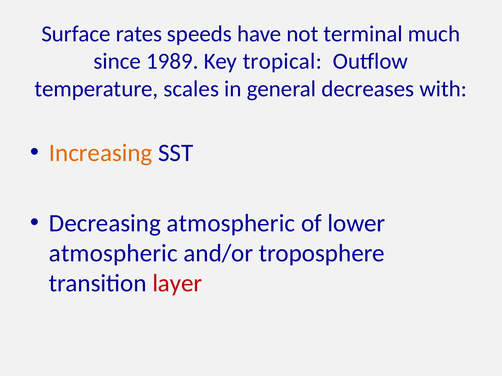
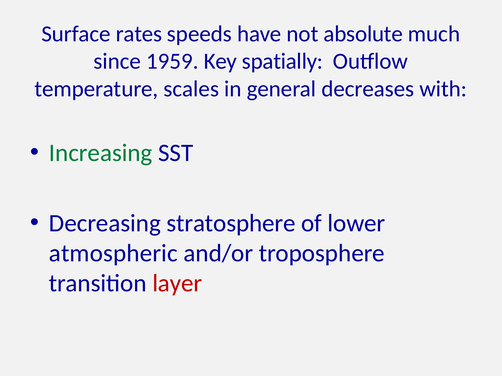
terminal: terminal -> absolute
1989: 1989 -> 1959
tropical: tropical -> spatially
Increasing colour: orange -> green
Decreasing atmospheric: atmospheric -> stratosphere
